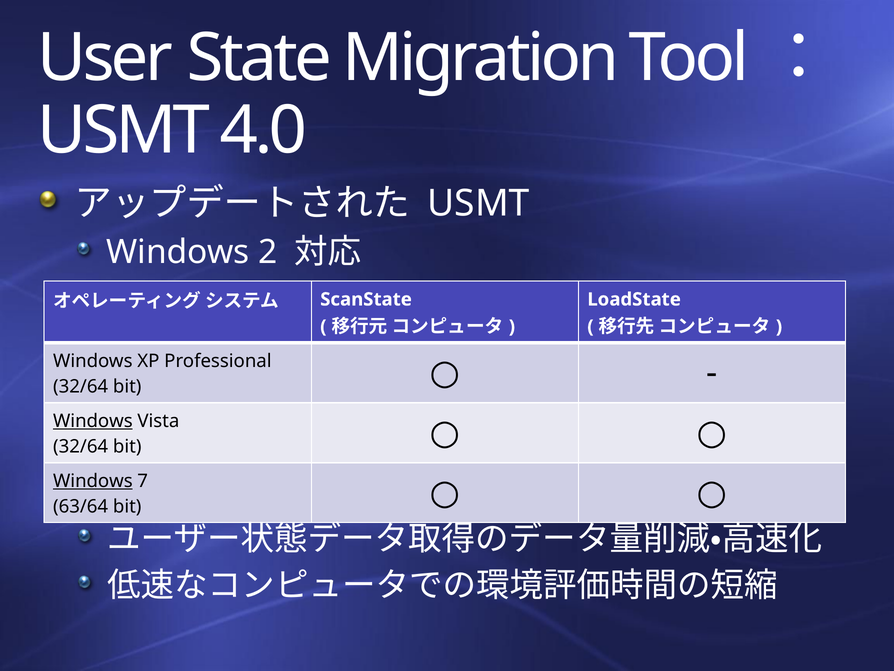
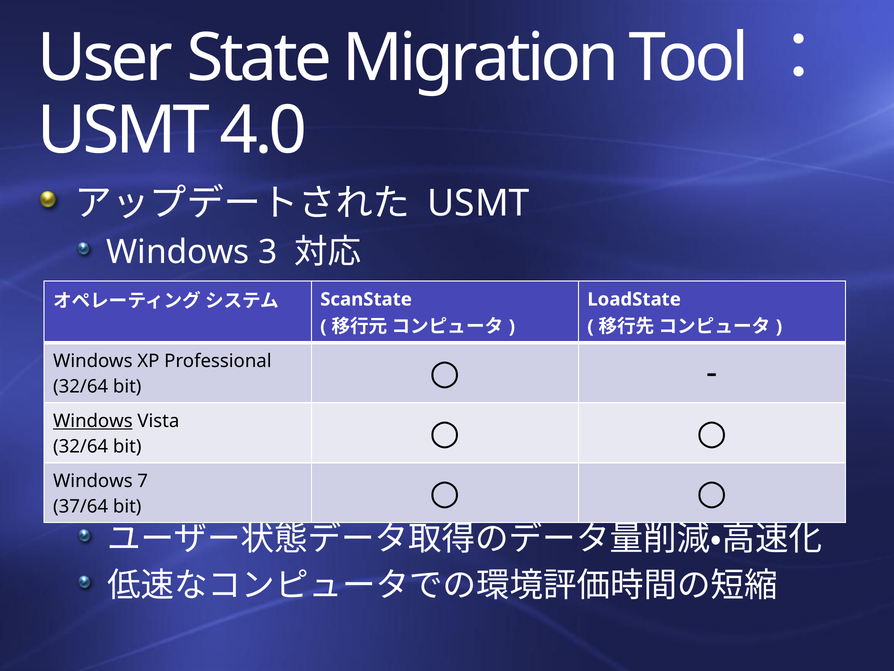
2: 2 -> 3
Windows at (93, 481) underline: present -> none
63/64: 63/64 -> 37/64
